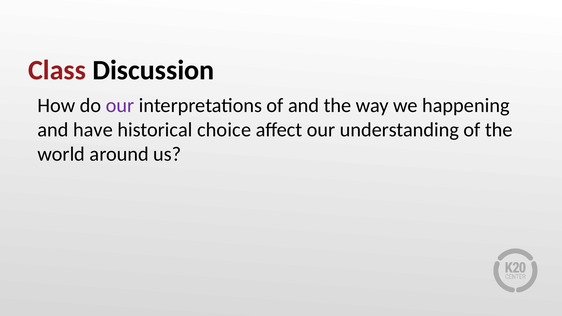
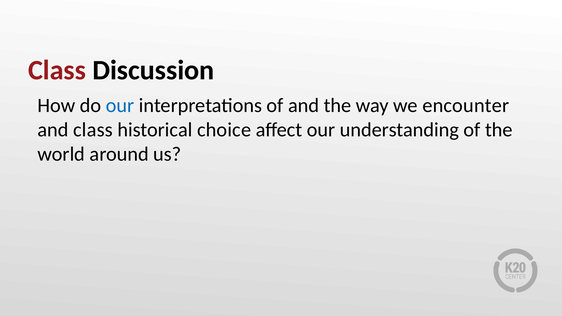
our at (120, 106) colour: purple -> blue
happening: happening -> encounter
and have: have -> class
